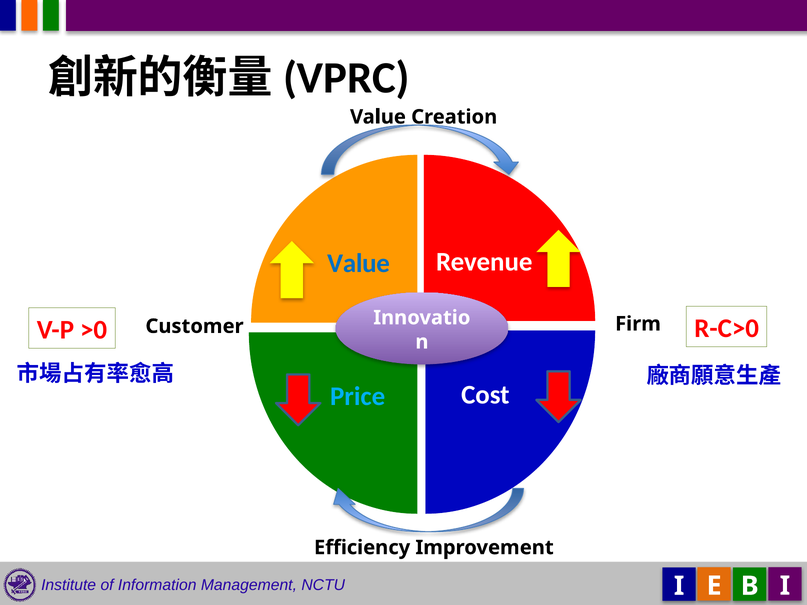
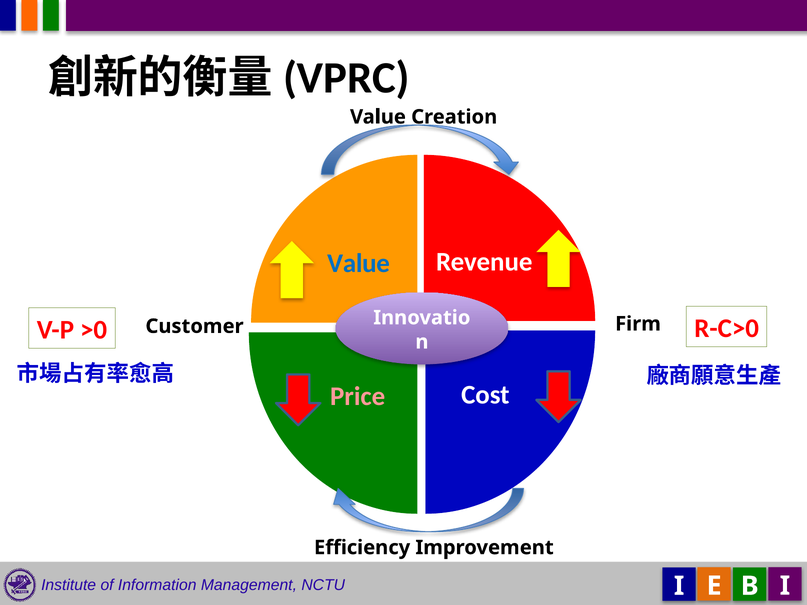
Price colour: light blue -> pink
